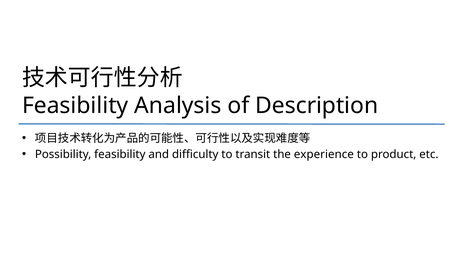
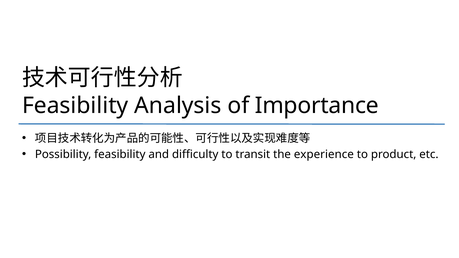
Description: Description -> Importance
